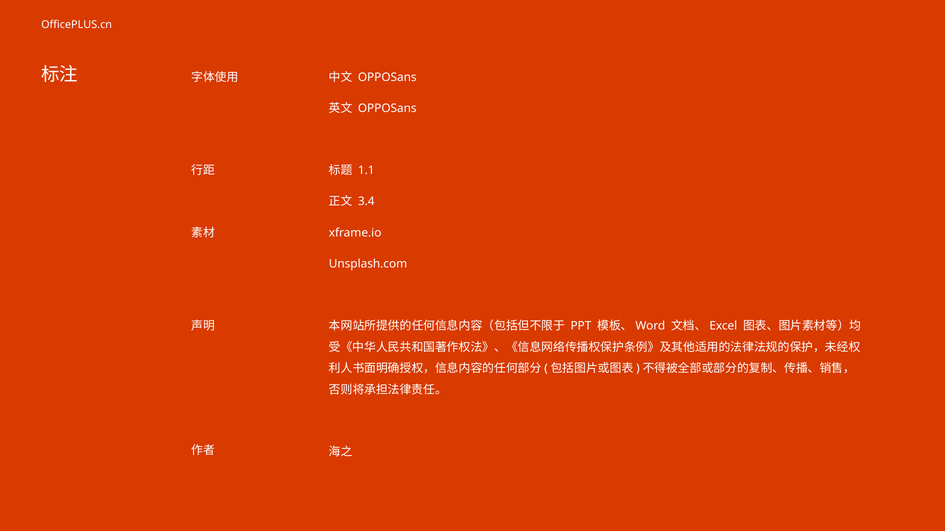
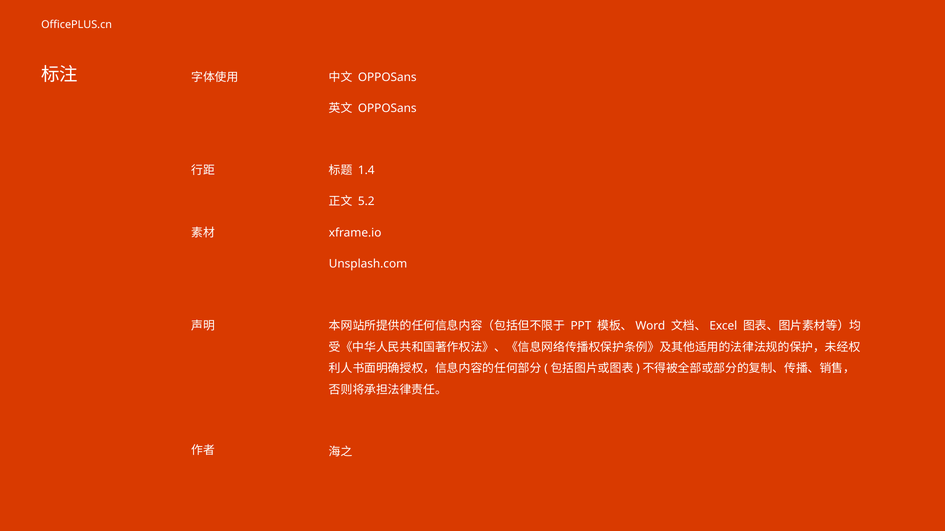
1.1: 1.1 -> 1.4
3.4: 3.4 -> 5.2
